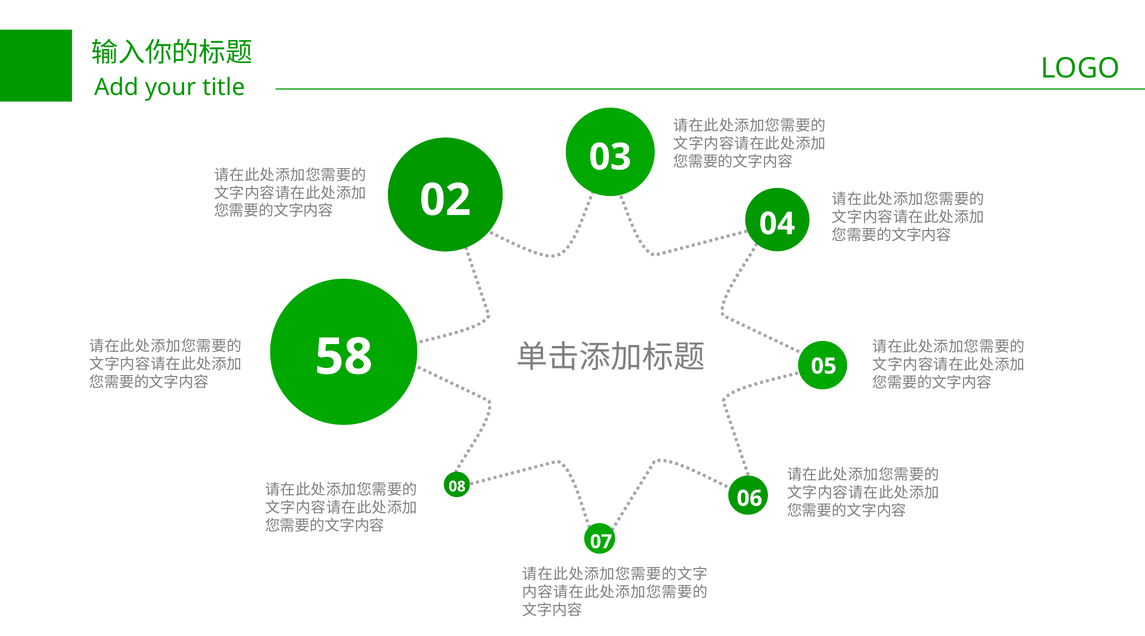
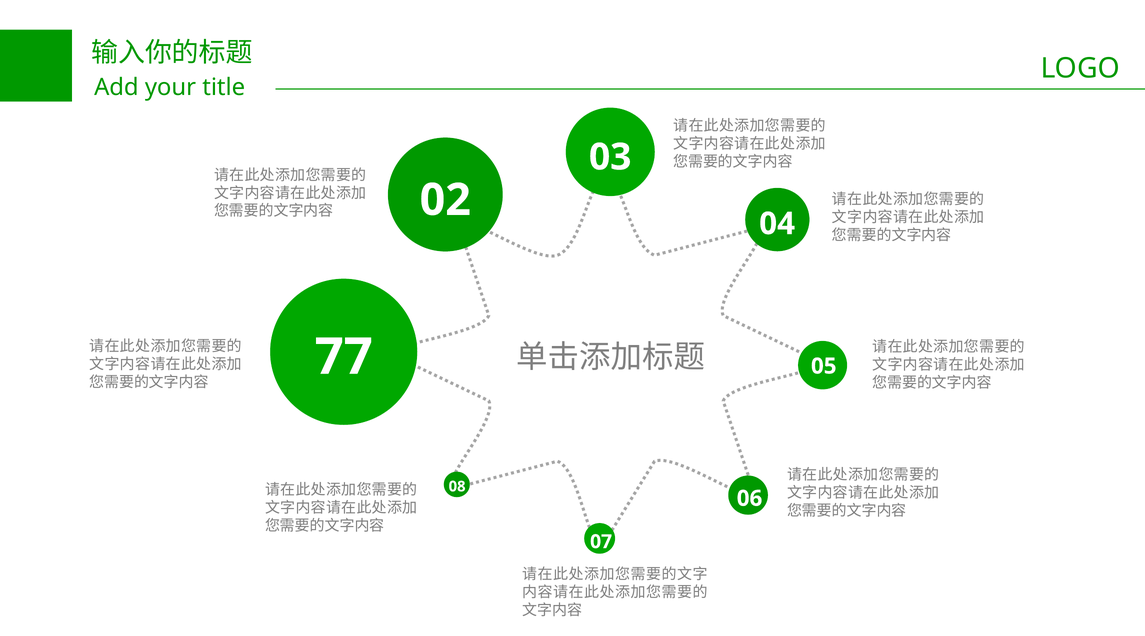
58: 58 -> 77
